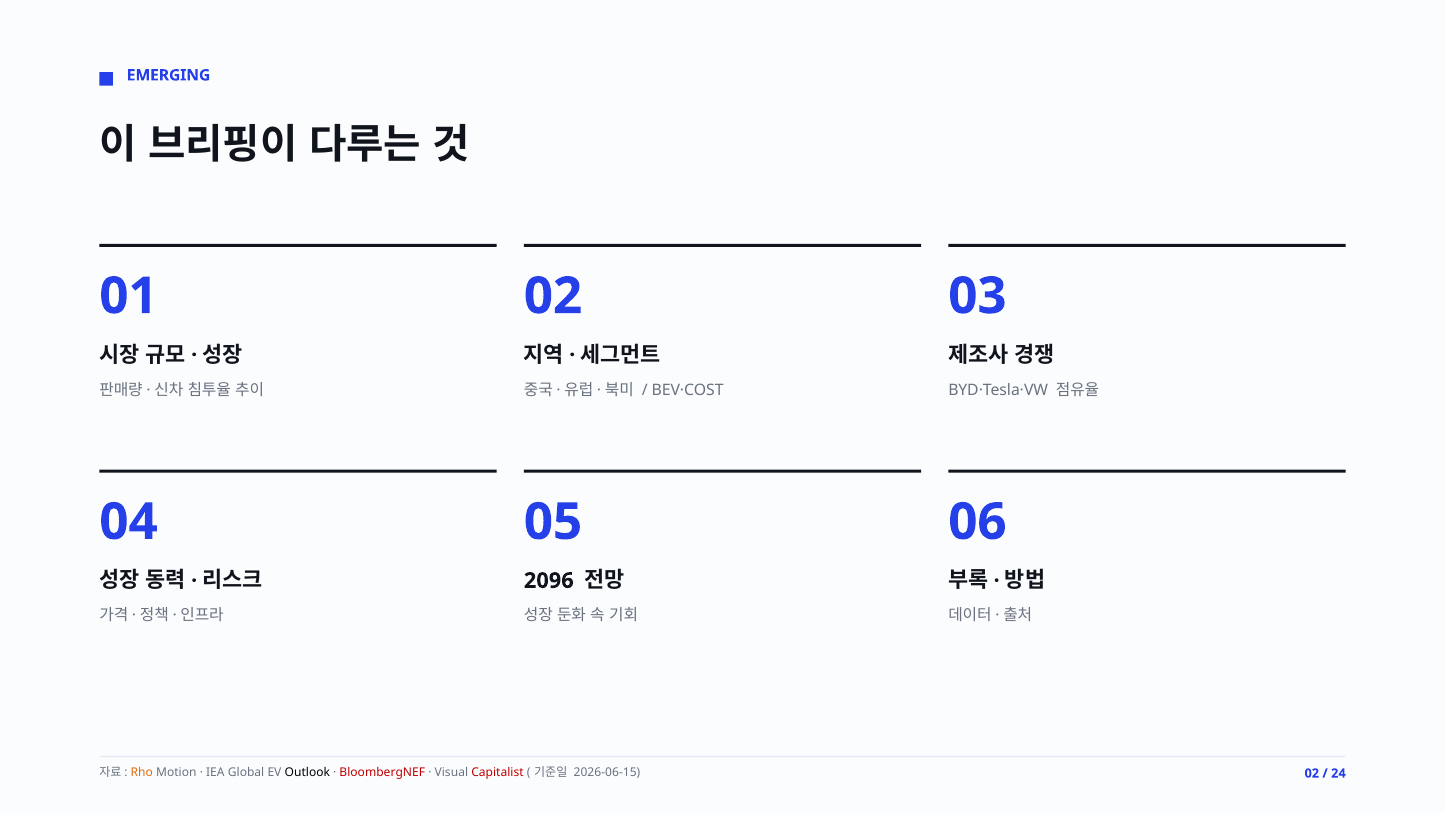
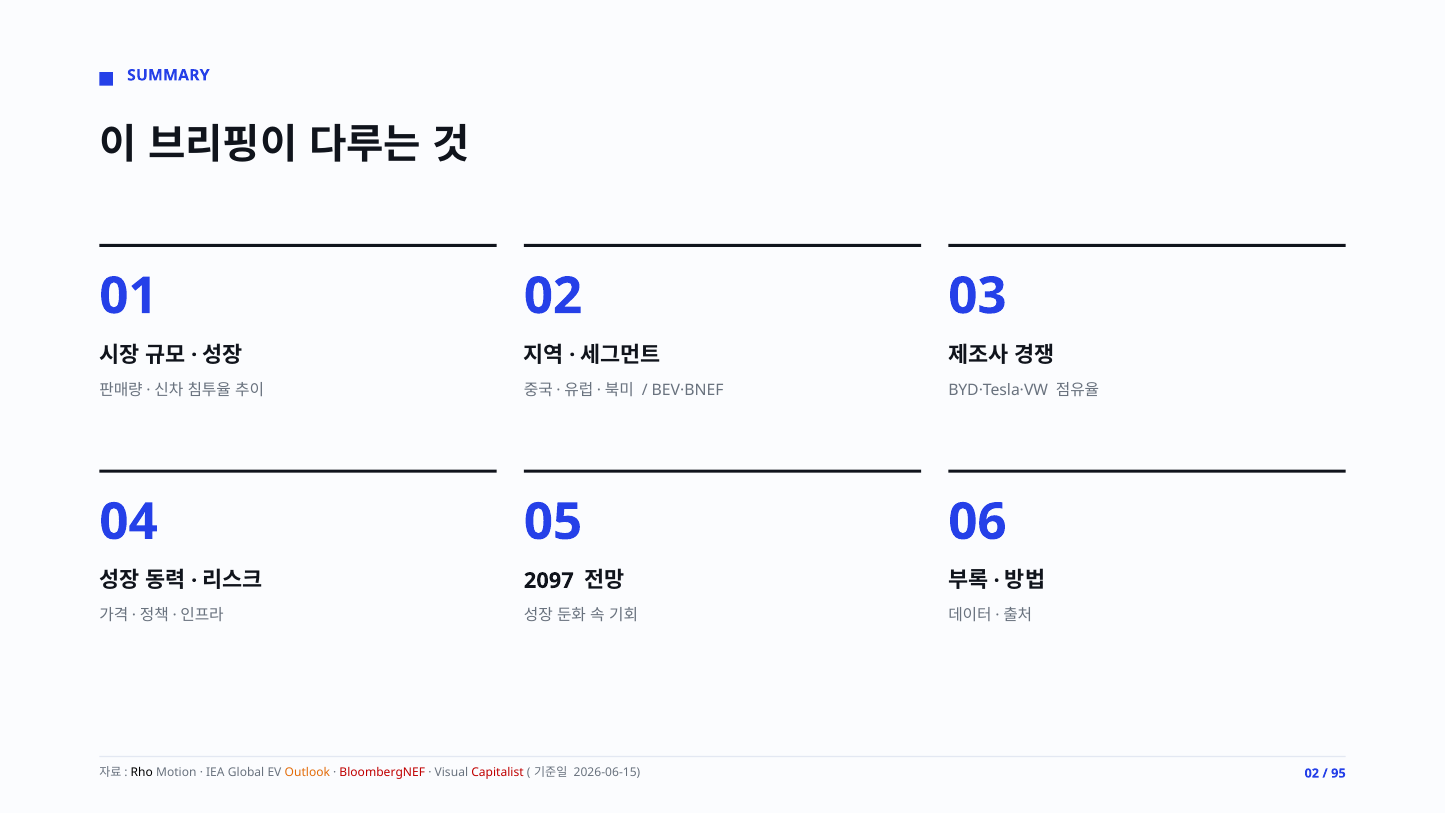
EMERGING: EMERGING -> SUMMARY
BEV·COST: BEV·COST -> BEV·BNEF
2096: 2096 -> 2097
Rho colour: orange -> black
Outlook colour: black -> orange
24: 24 -> 95
